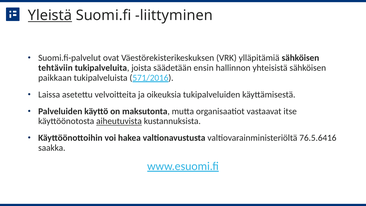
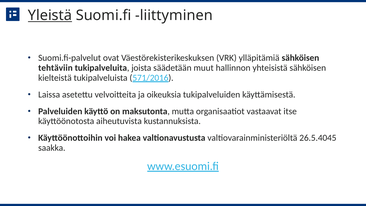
ensin: ensin -> muut
paikkaan: paikkaan -> kielteistä
aiheutuvista underline: present -> none
76.5.6416: 76.5.6416 -> 26.5.4045
